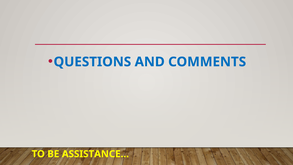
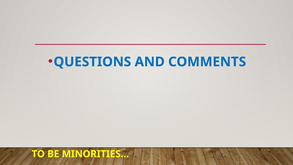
ASSISTANCE…: ASSISTANCE… -> MINORITIES…
